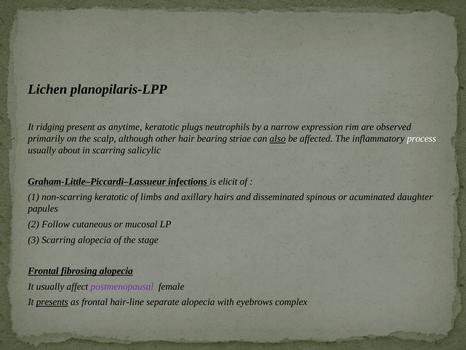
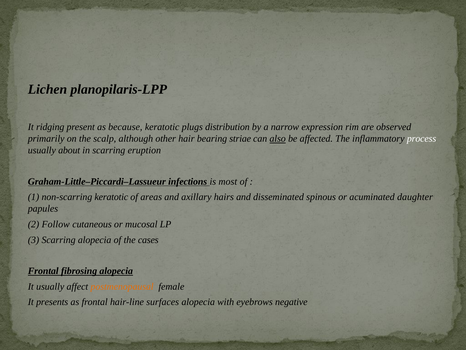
anytime: anytime -> because
neutrophils: neutrophils -> distribution
salicylic: salicylic -> eruption
elicit: elicit -> most
limbs: limbs -> areas
stage: stage -> cases
postmenopausal colour: purple -> orange
presents underline: present -> none
separate: separate -> surfaces
complex: complex -> negative
